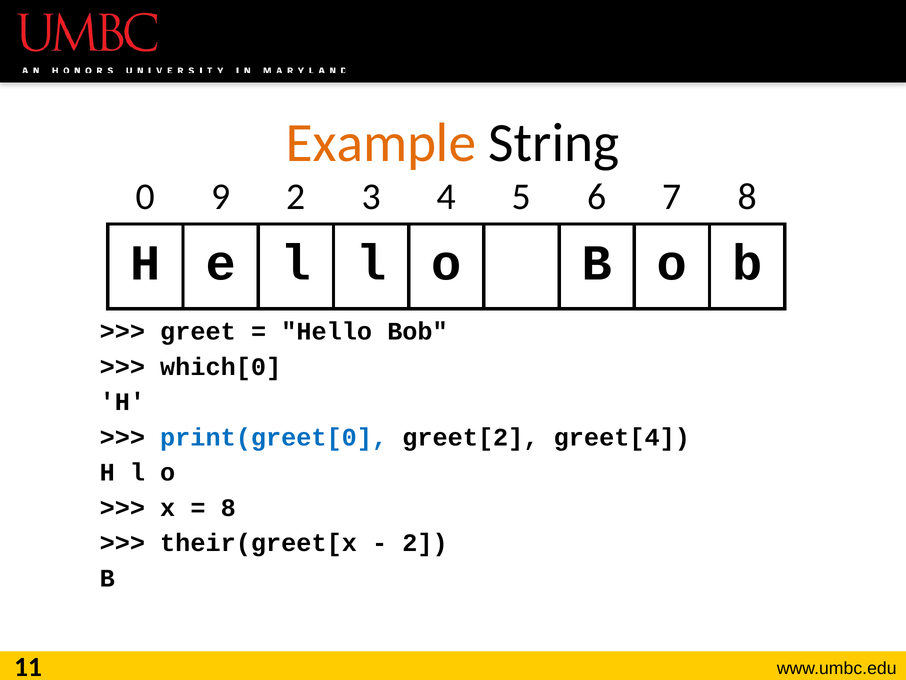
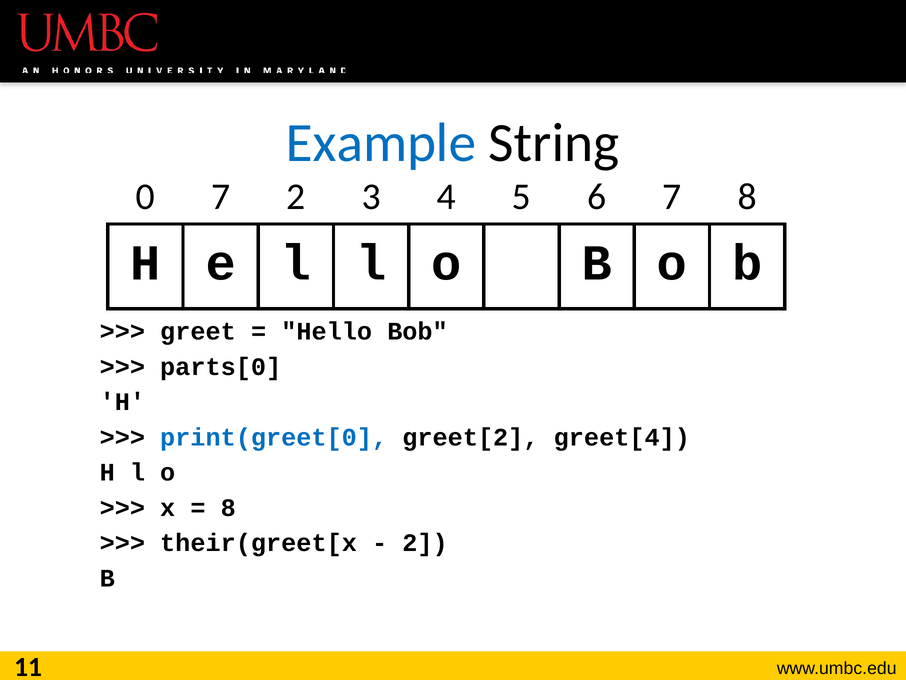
Example colour: orange -> blue
0 9: 9 -> 7
which[0: which[0 -> parts[0
